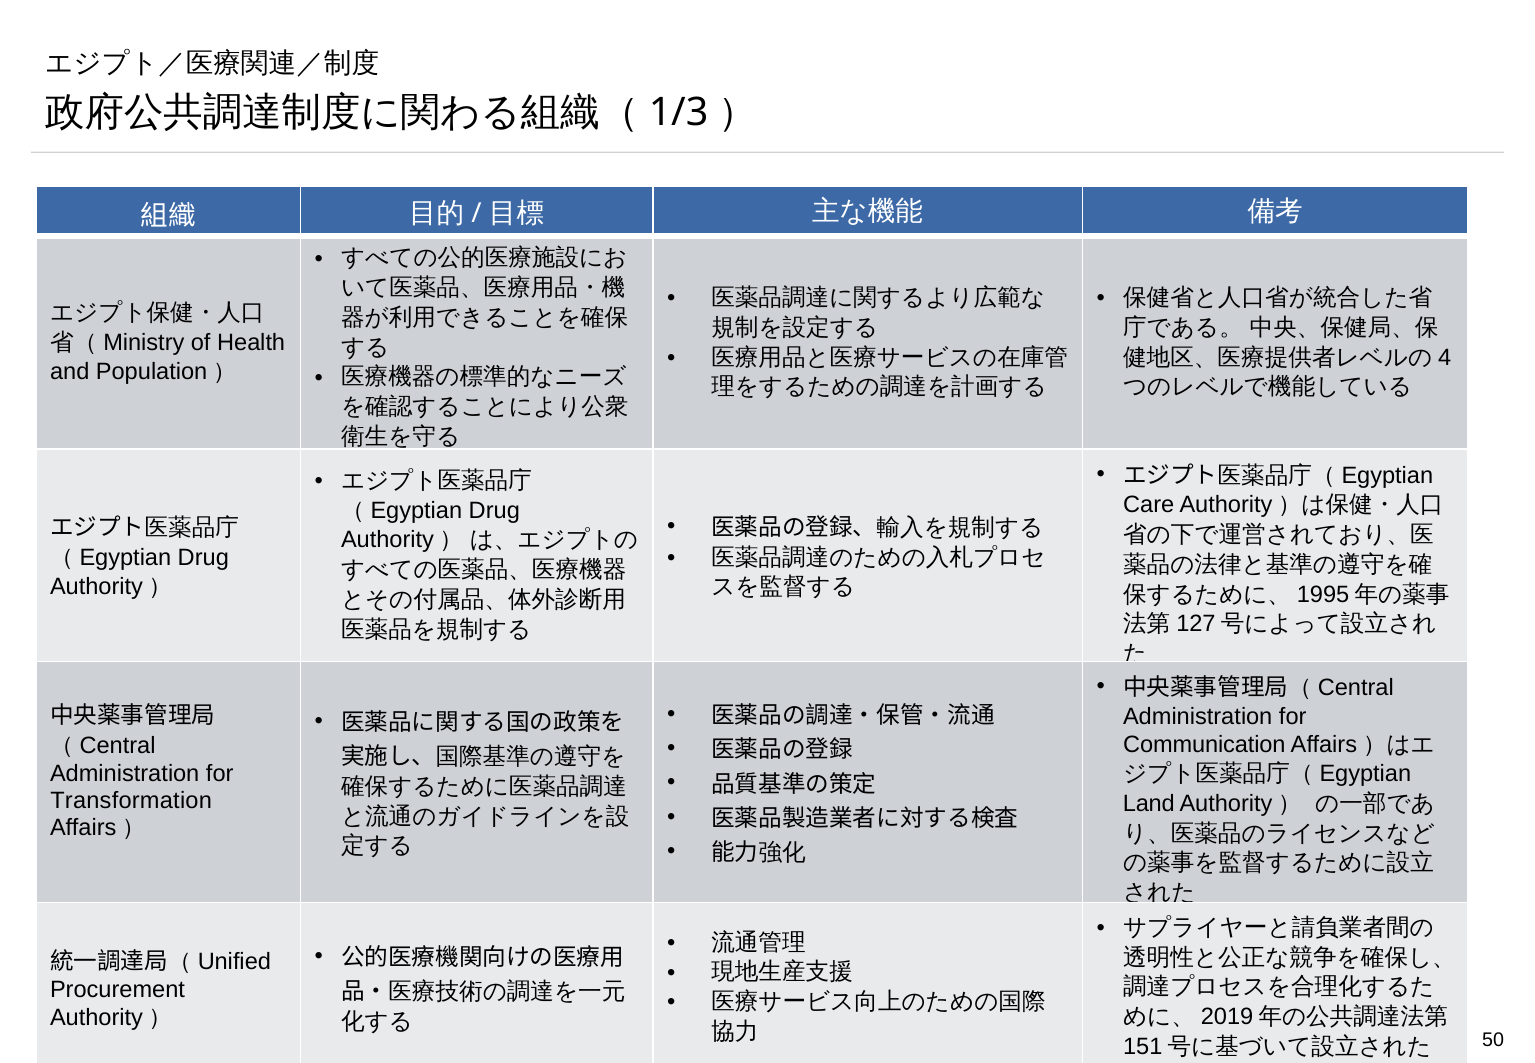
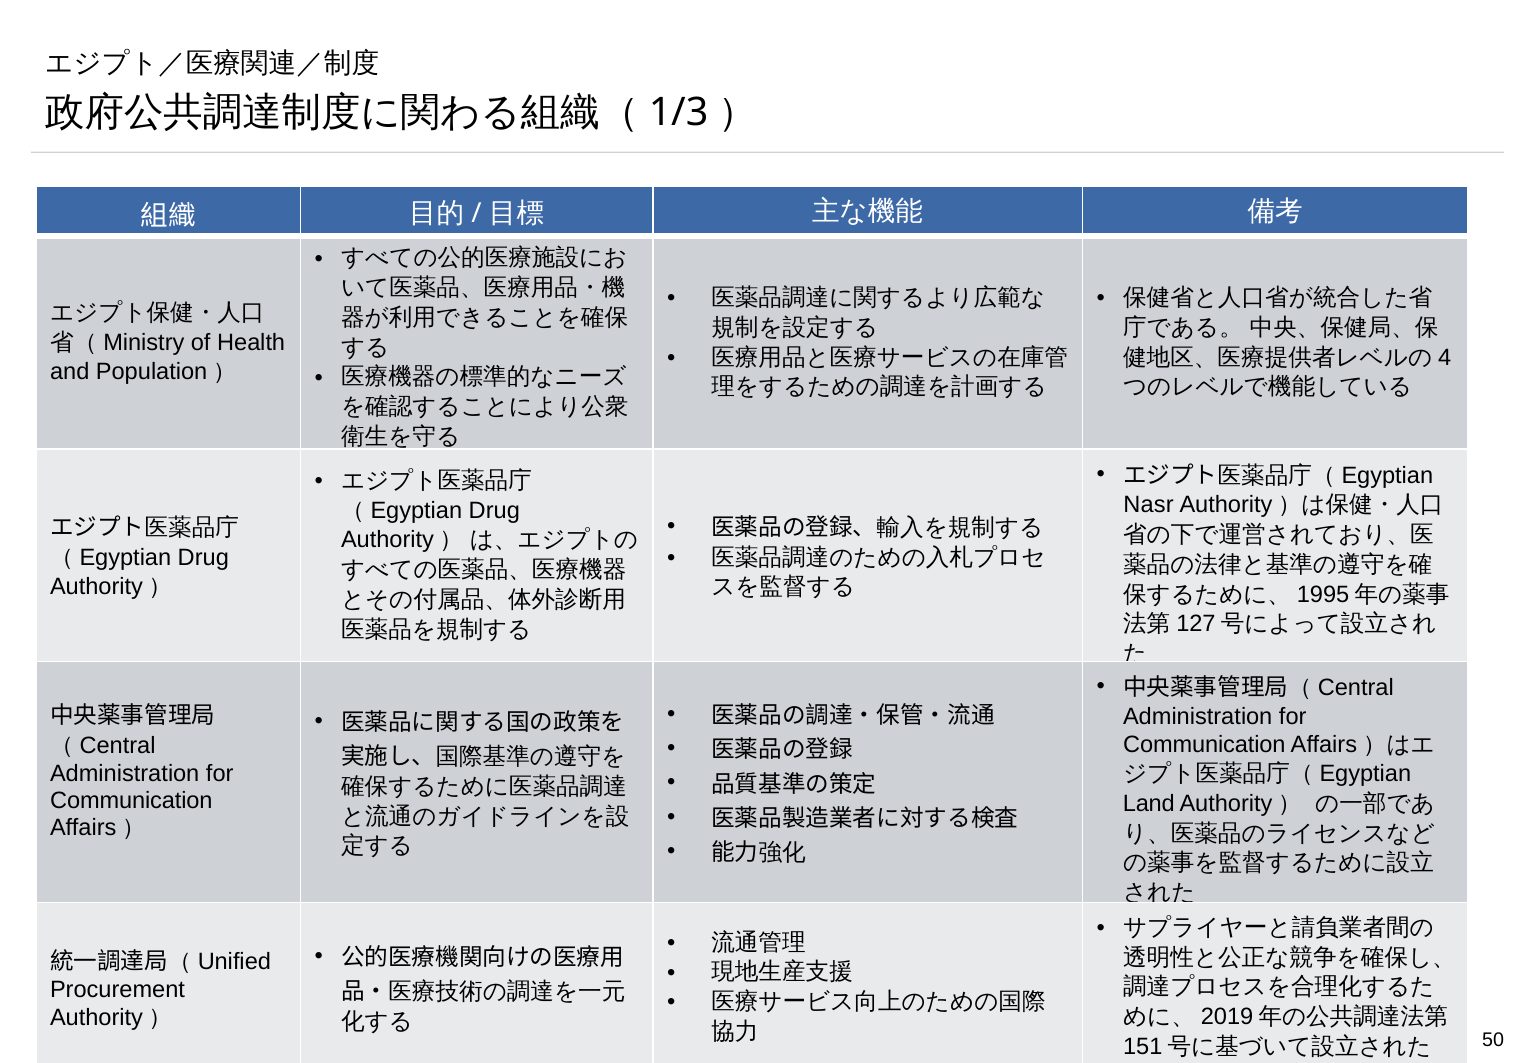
Care: Care -> Nasr
Transformation at (131, 800): Transformation -> Communication
